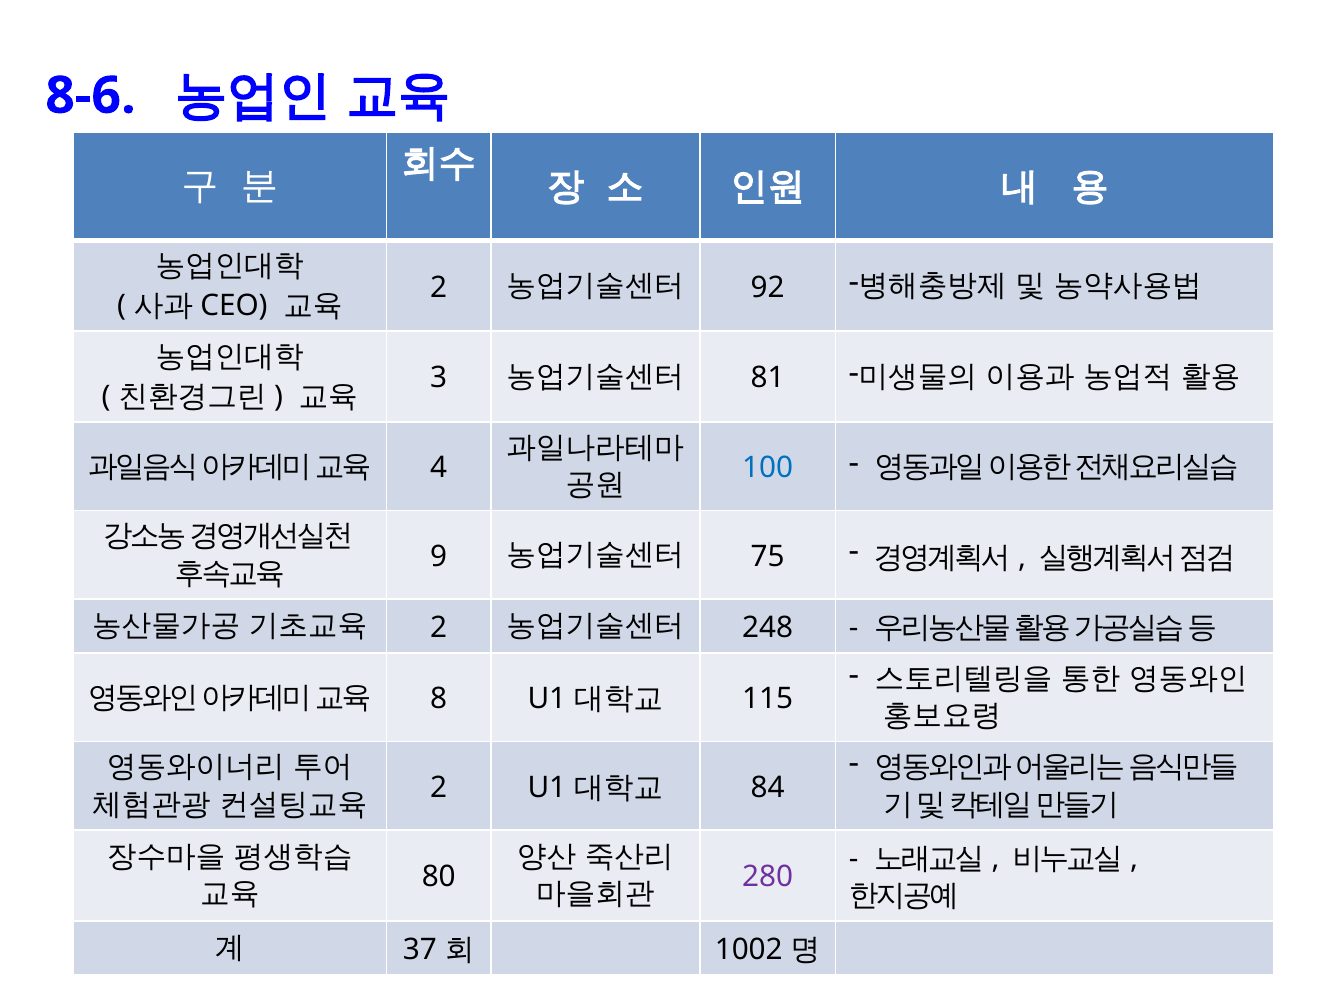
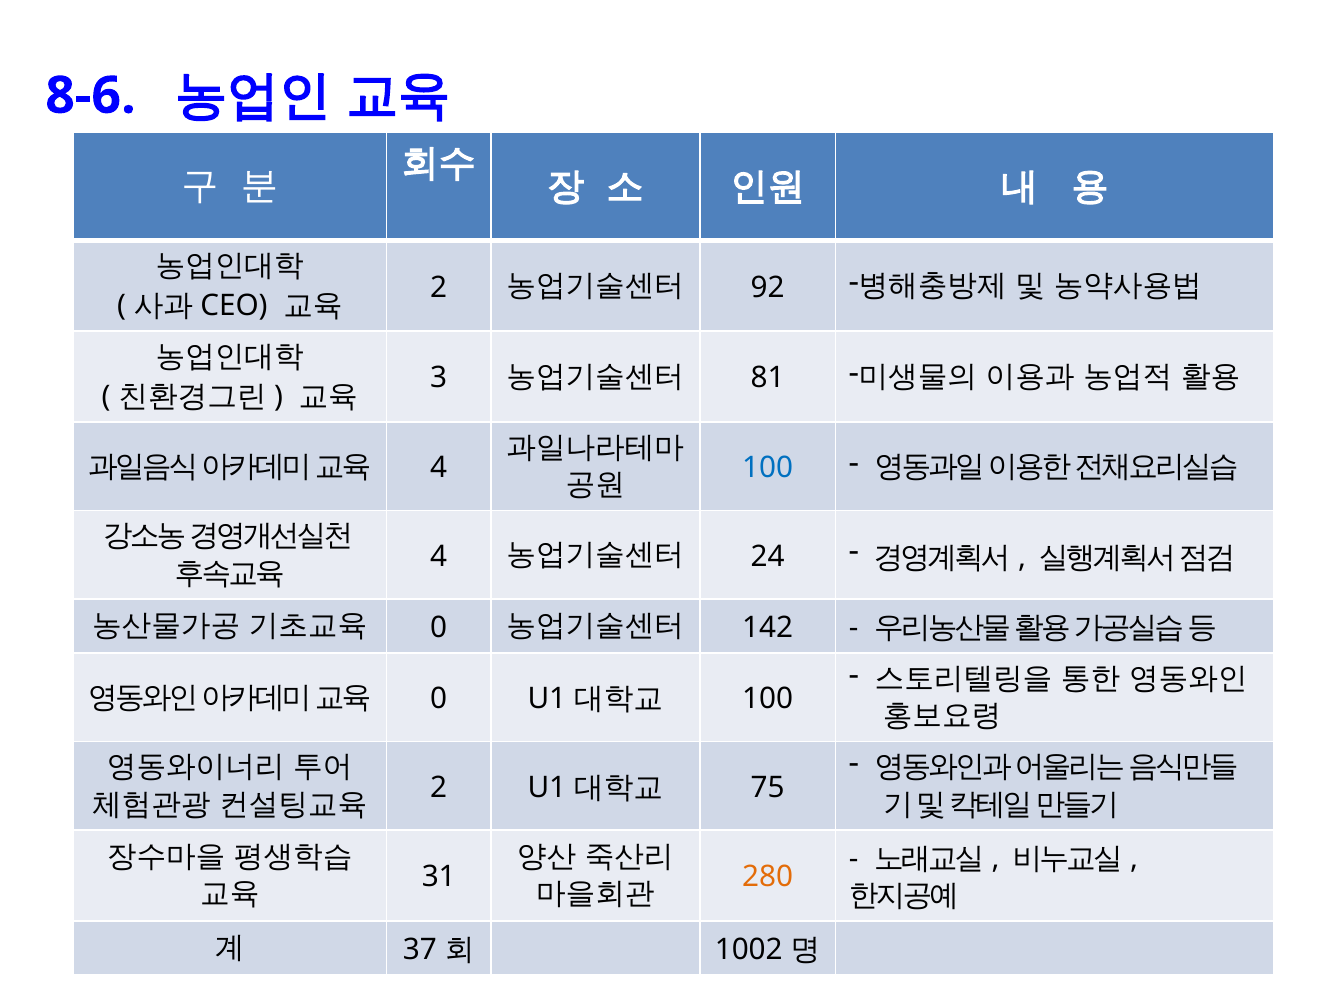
9 at (439, 557): 9 -> 4
75: 75 -> 24
2 at (439, 628): 2 -> 0
248: 248 -> 142
8 at (439, 699): 8 -> 0
115 at (768, 699): 115 -> 100
84: 84 -> 75
80: 80 -> 31
280 colour: purple -> orange
